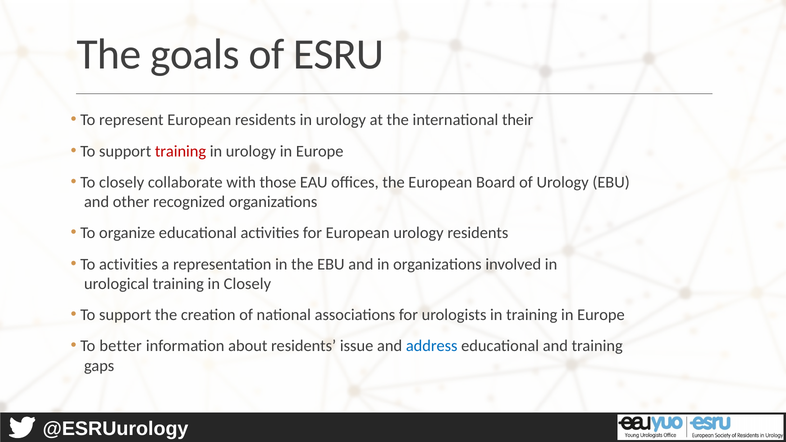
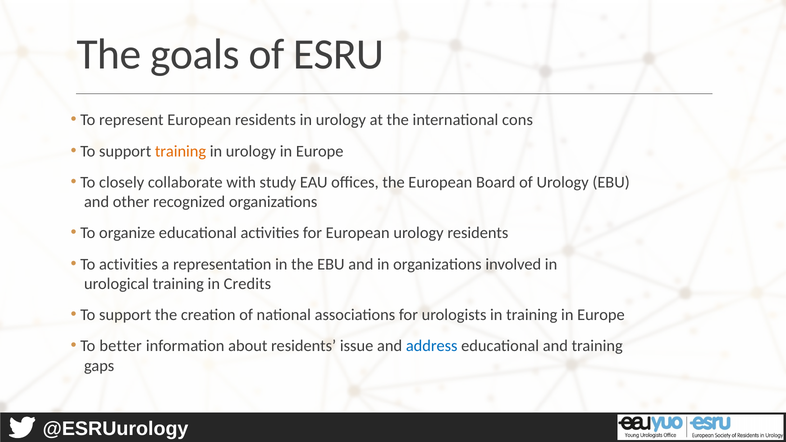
their: their -> cons
training at (180, 151) colour: red -> orange
those: those -> study
in Closely: Closely -> Credits
